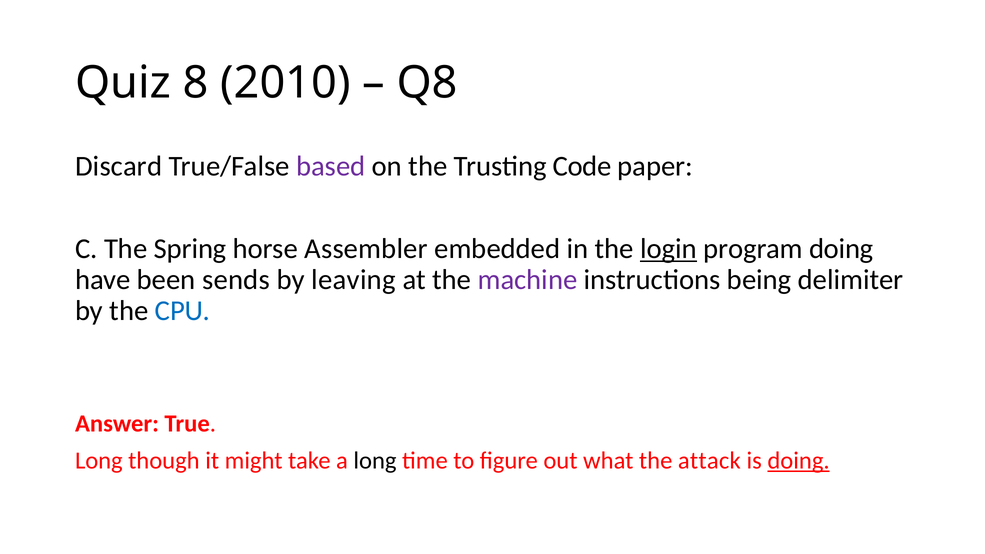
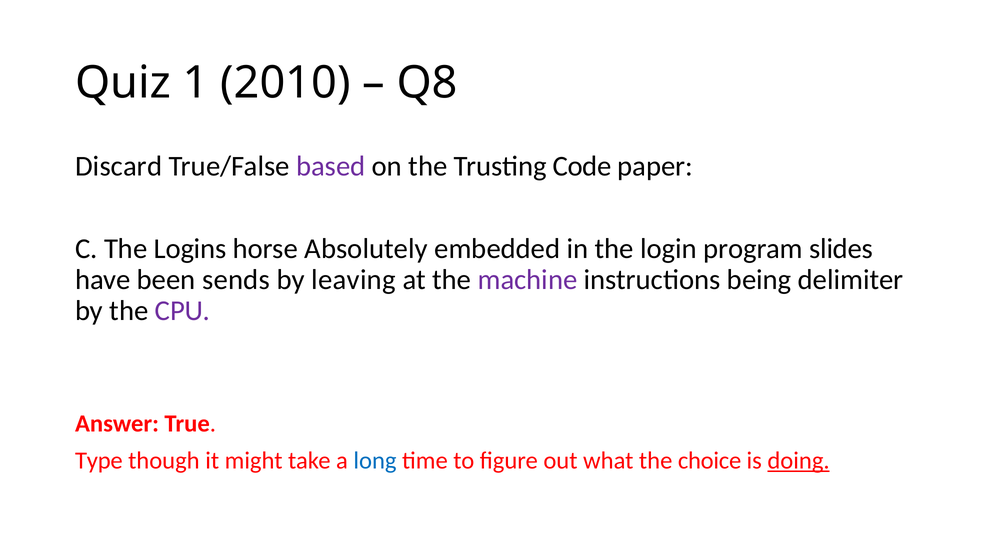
8: 8 -> 1
Spring: Spring -> Logins
Assembler: Assembler -> Absolutely
login underline: present -> none
program doing: doing -> slides
CPU colour: blue -> purple
Long at (99, 461): Long -> Type
long at (375, 461) colour: black -> blue
attack: attack -> choice
